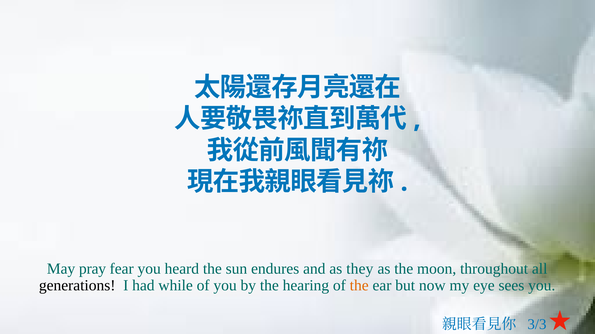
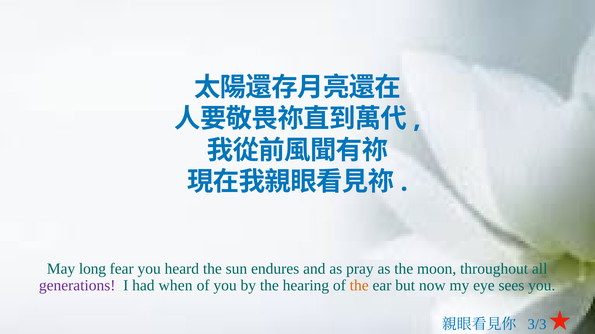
pray: pray -> long
they: they -> pray
generations colour: black -> purple
while: while -> when
